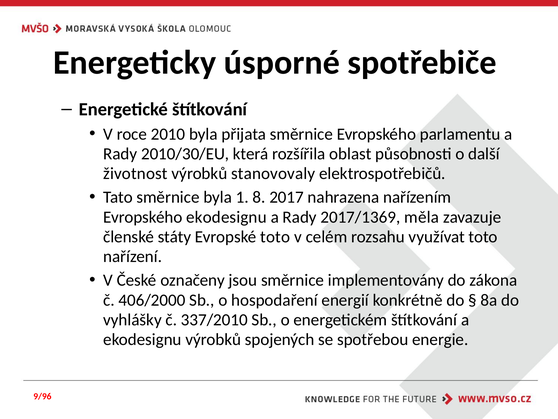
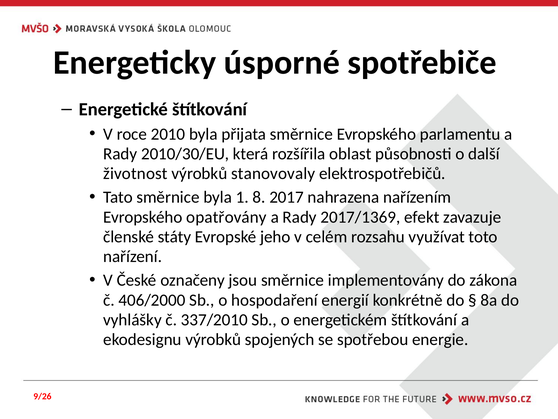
Evropského ekodesignu: ekodesignu -> opatřovány
měla: měla -> efekt
Evropské toto: toto -> jeho
9/96: 9/96 -> 9/26
